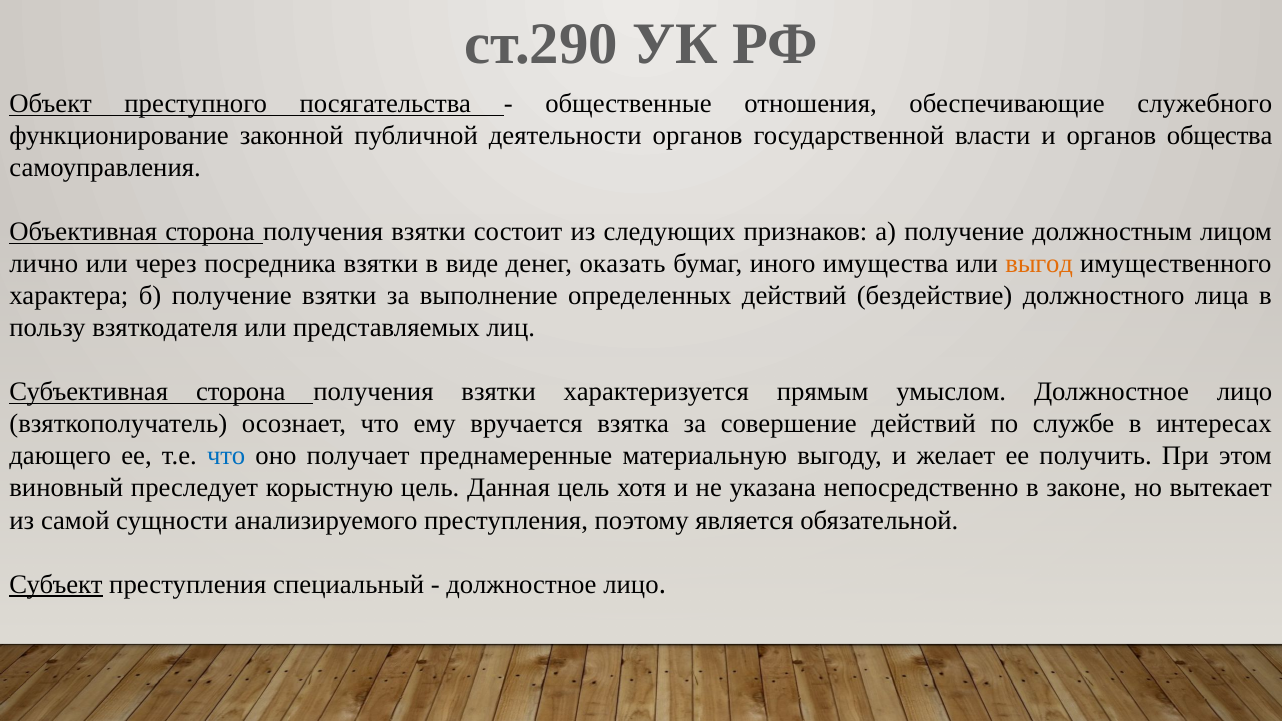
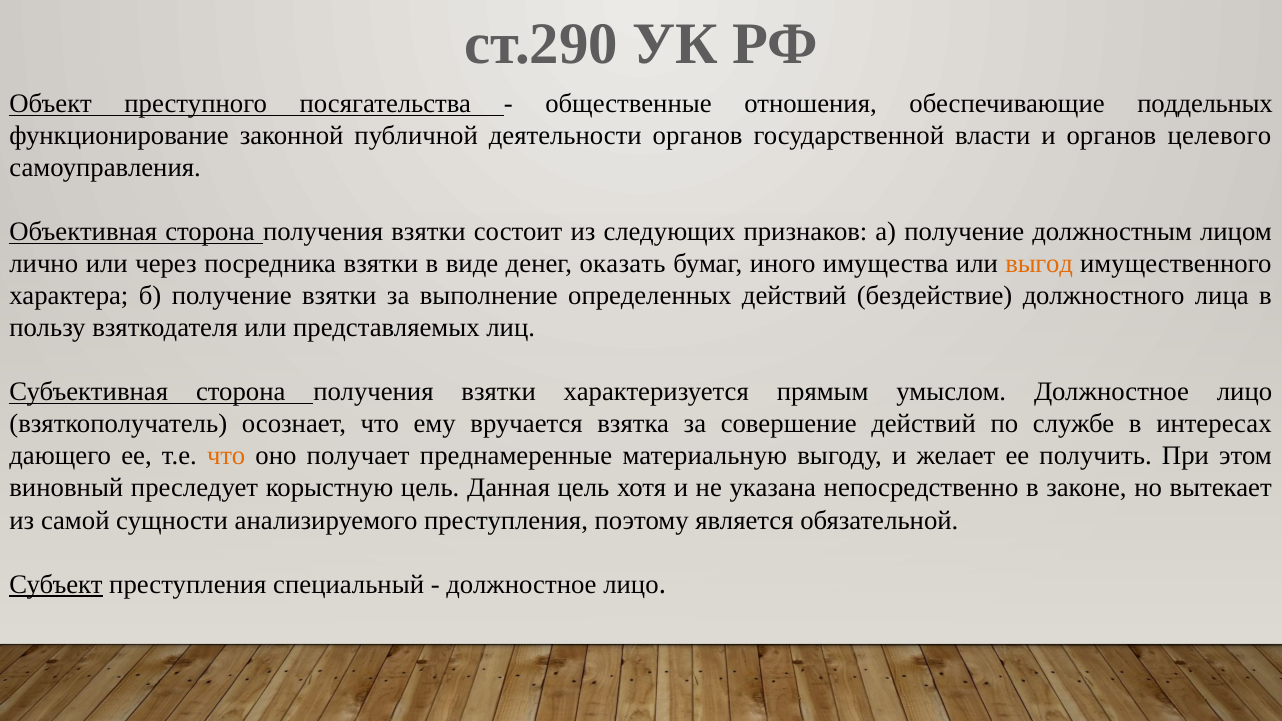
служебного: служебного -> поддельных
общества: общества -> целевого
что at (226, 456) colour: blue -> orange
